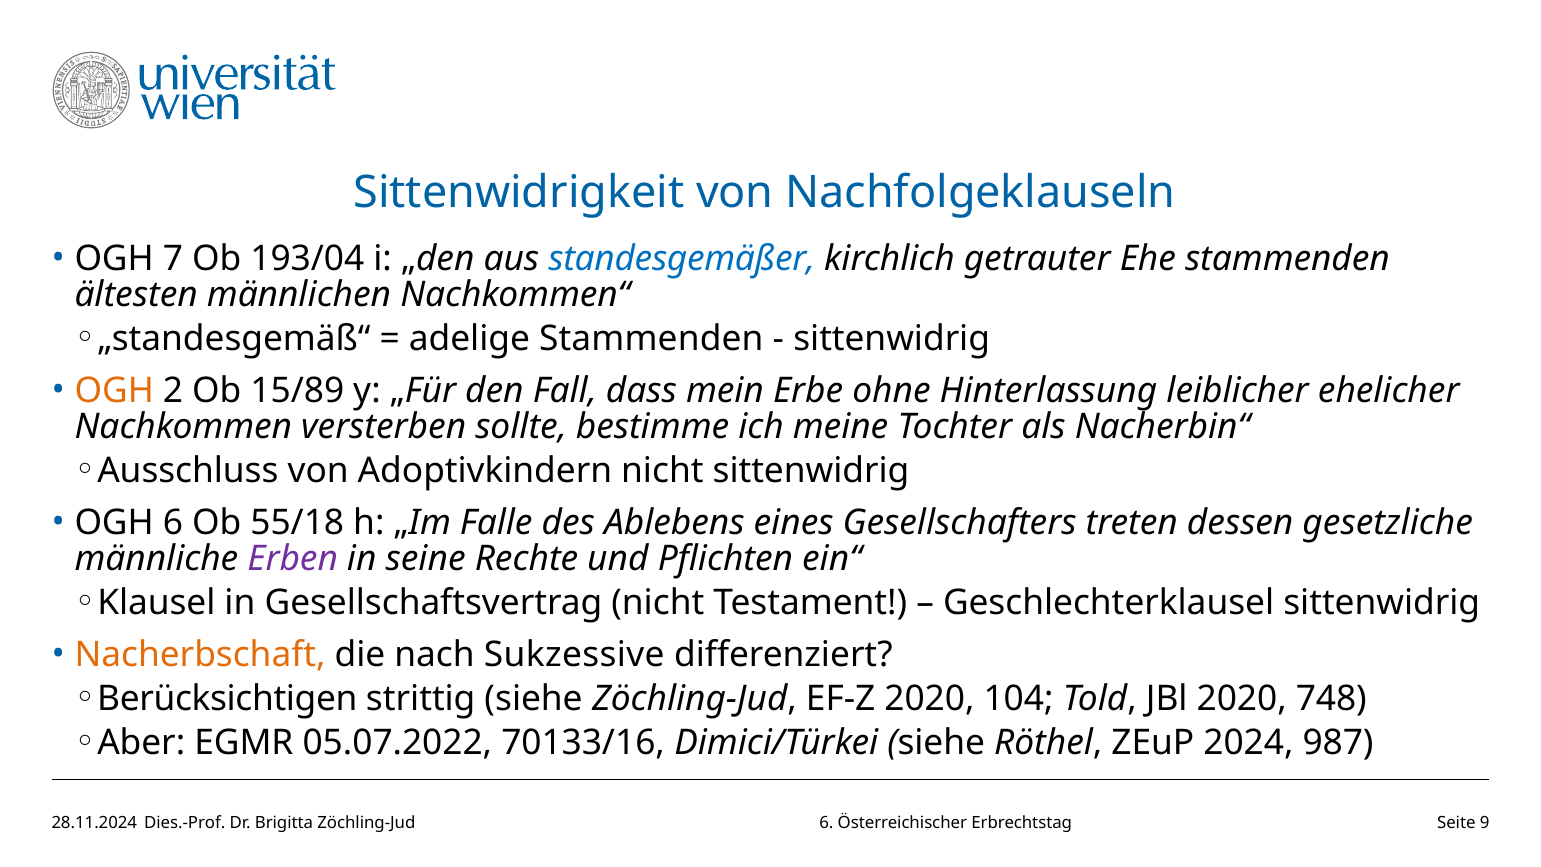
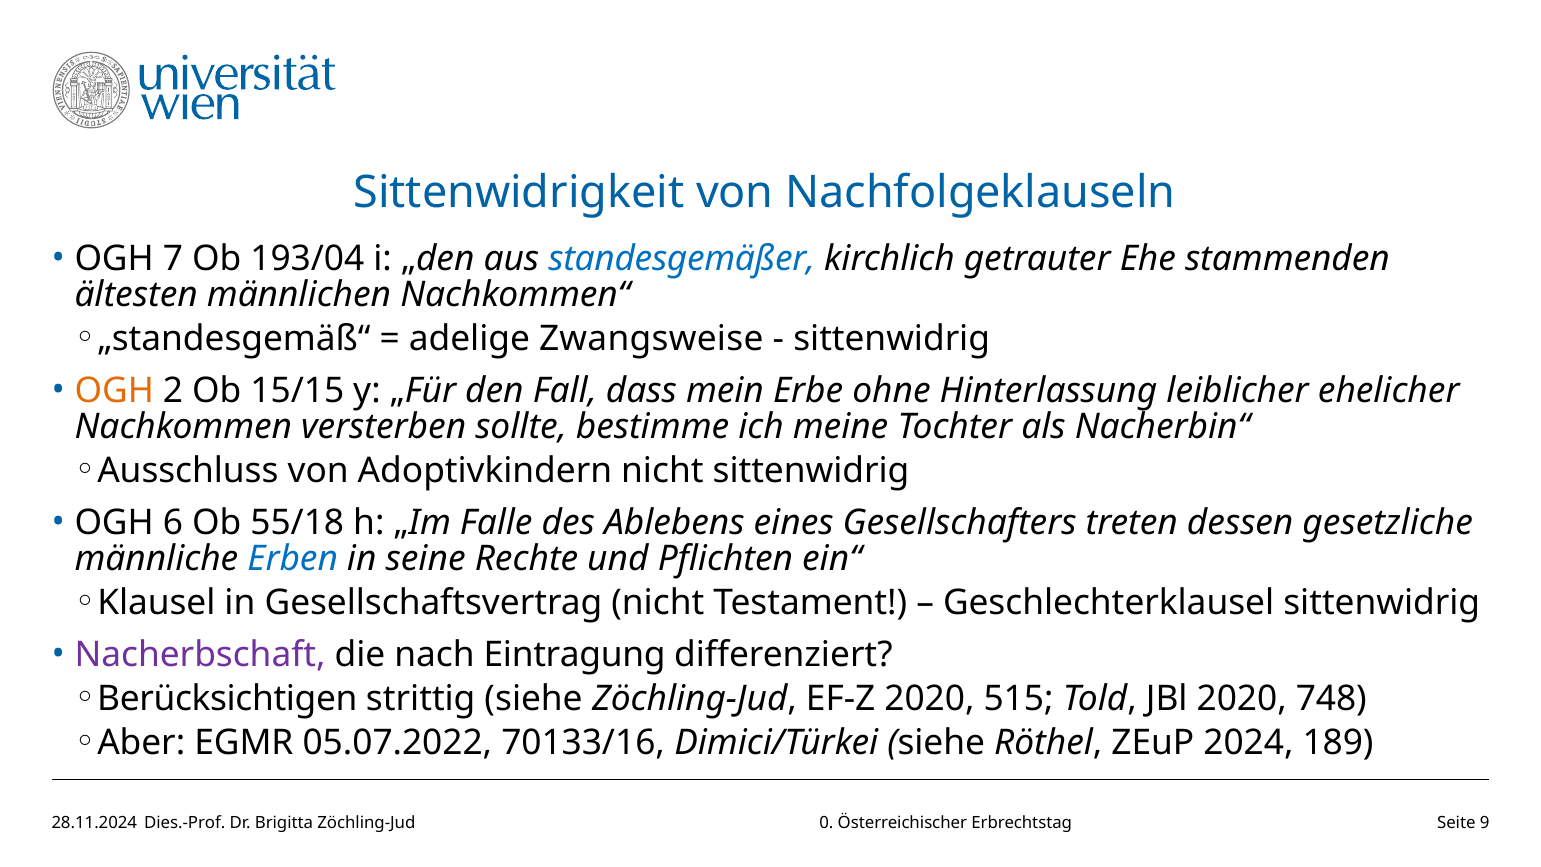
adelige Stammenden: Stammenden -> Zwangsweise
15/89: 15/89 -> 15/15
Erben colour: purple -> blue
Nacherbschaft colour: orange -> purple
Sukzessive: Sukzessive -> Eintragung
104: 104 -> 515
987: 987 -> 189
Zöchling-Jud 6: 6 -> 0
